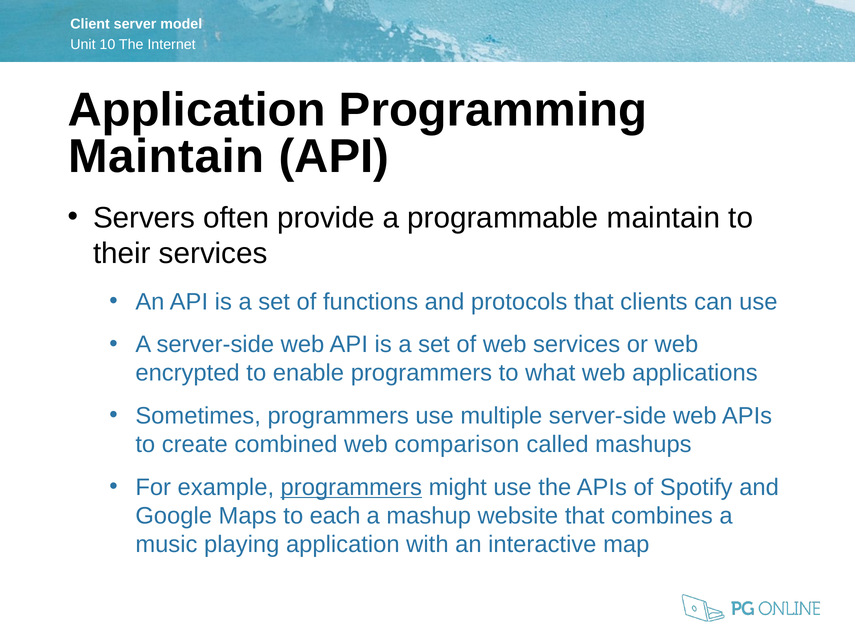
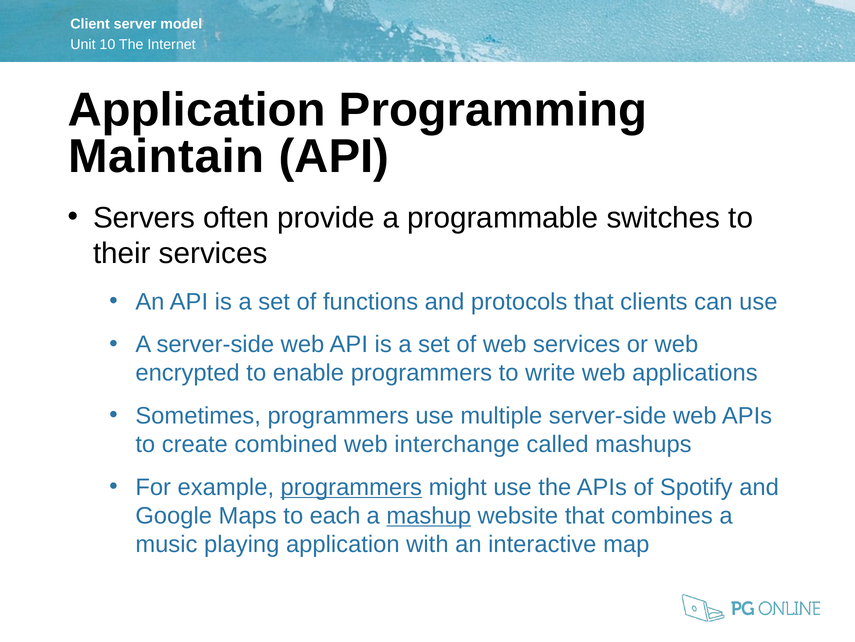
programmable maintain: maintain -> switches
what: what -> write
comparison: comparison -> interchange
mashup underline: none -> present
